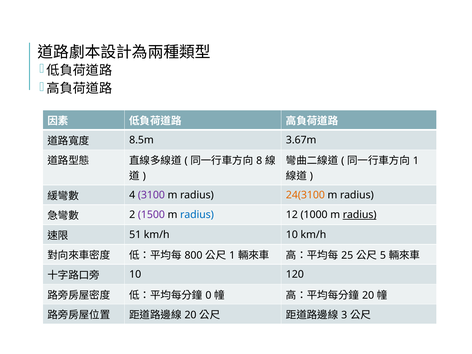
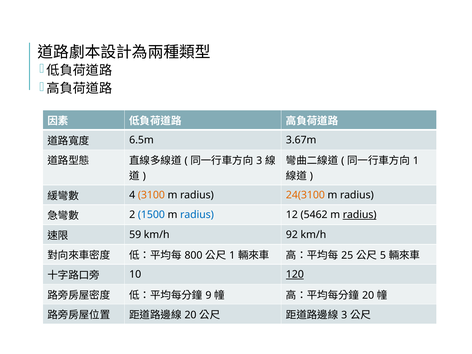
8.5m: 8.5m -> 6.5m
8 at (259, 161): 8 -> 3
3100 colour: purple -> orange
1500 colour: purple -> blue
1000: 1000 -> 5462
51: 51 -> 59
km/h 10: 10 -> 92
120 underline: none -> present
0: 0 -> 9
